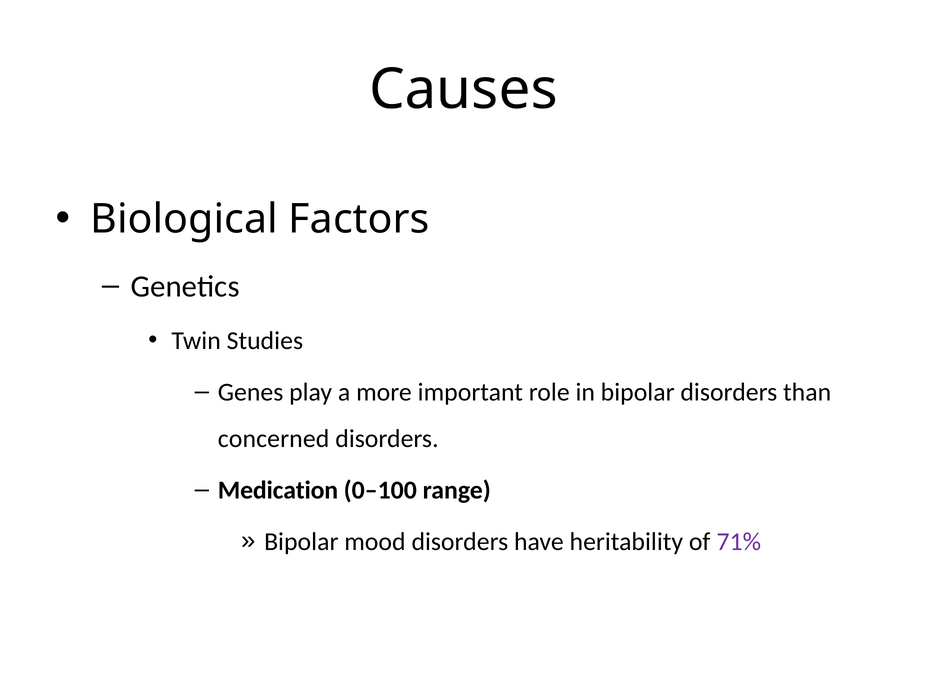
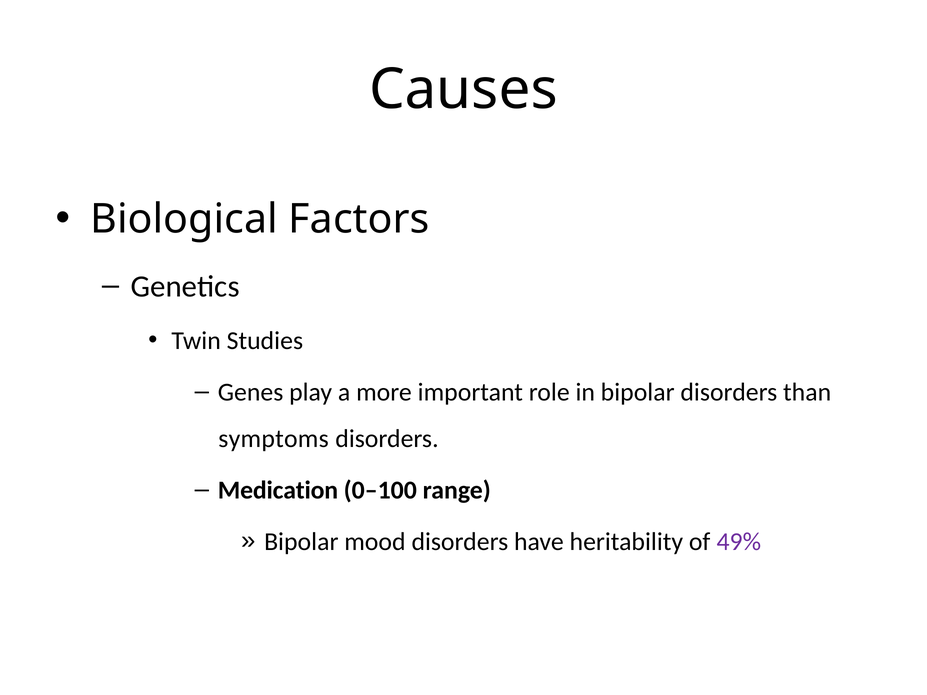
concerned: concerned -> symptoms
71%: 71% -> 49%
